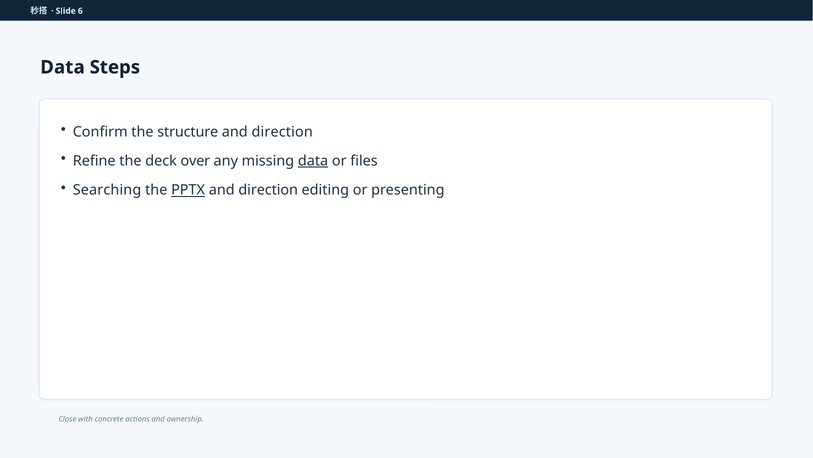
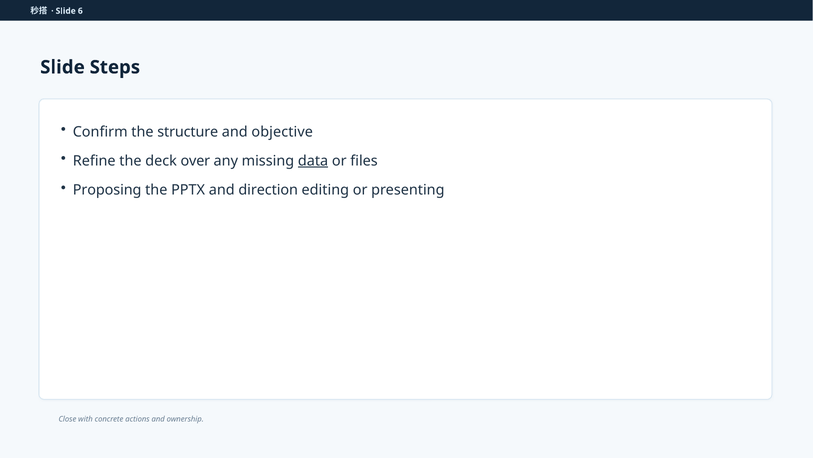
Data at (62, 67): Data -> Slide
direction at (282, 132): direction -> objective
Searching: Searching -> Proposing
PPTX underline: present -> none
